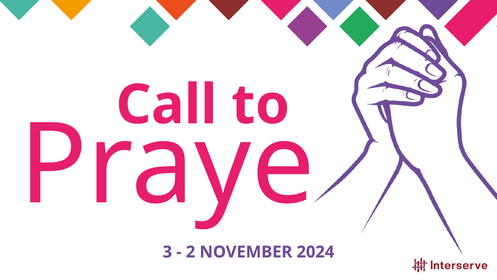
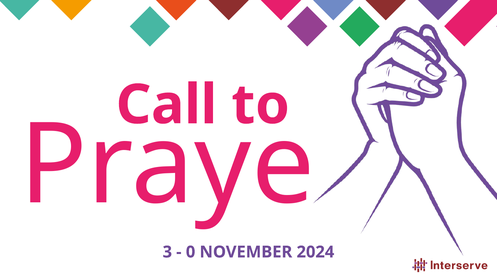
2: 2 -> 0
